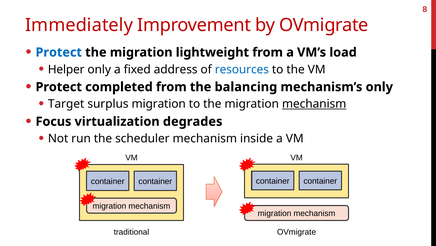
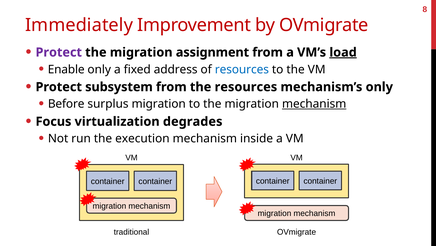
Protect at (59, 52) colour: blue -> purple
lightweight: lightweight -> assignment
load underline: none -> present
Helper: Helper -> Enable
completed: completed -> subsystem
the balancing: balancing -> resources
Target: Target -> Before
scheduler: scheduler -> execution
